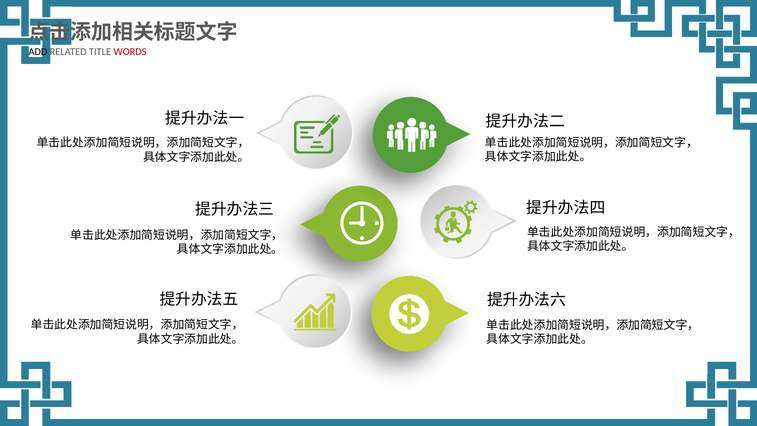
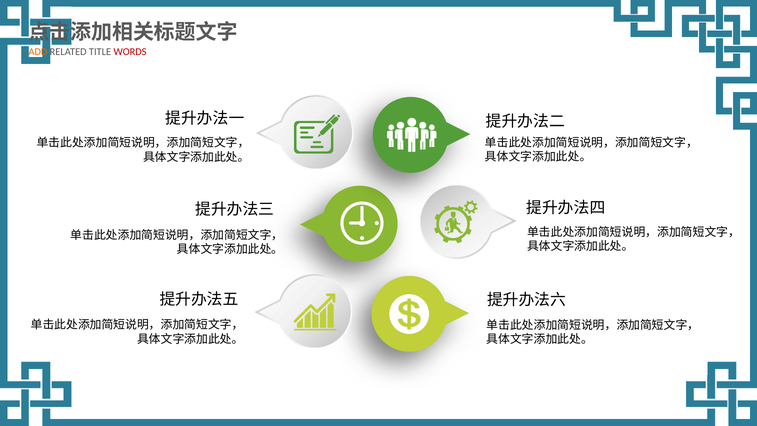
ADD colour: black -> orange
